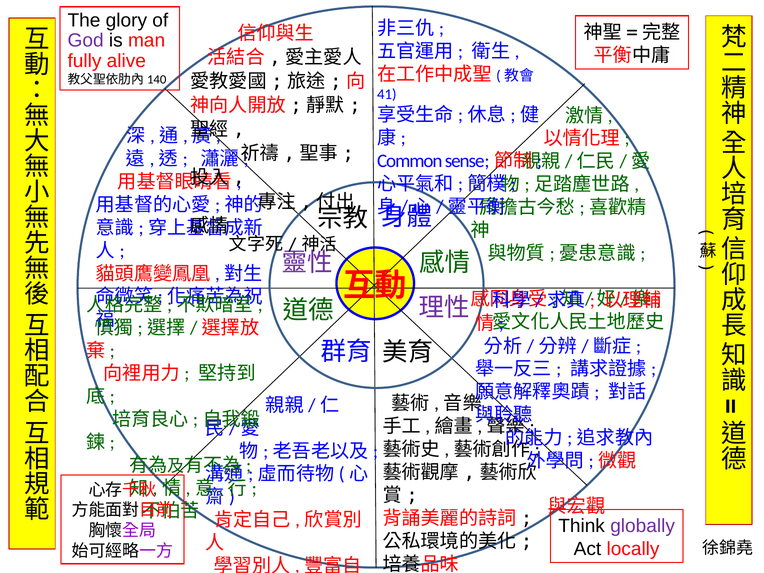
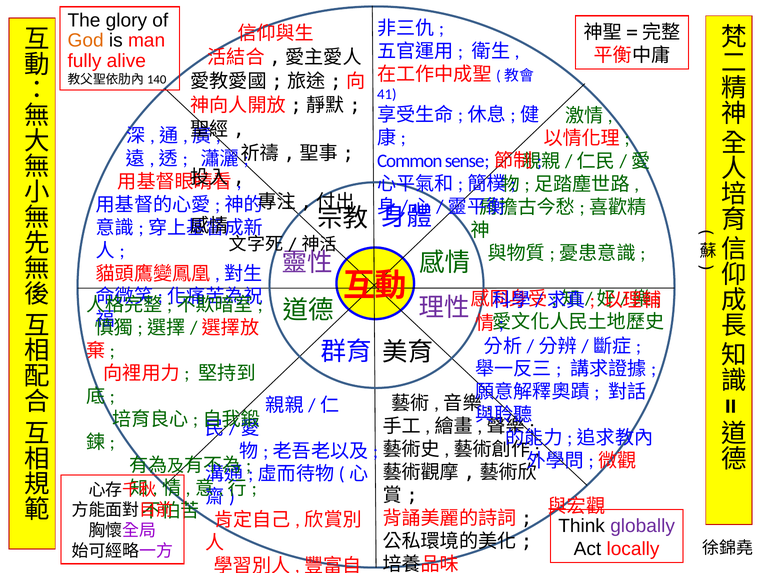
God colour: purple -> orange
